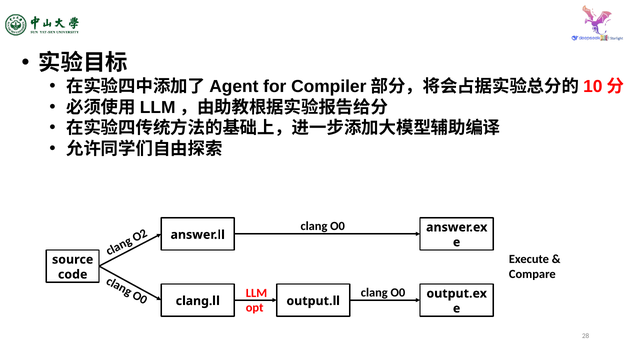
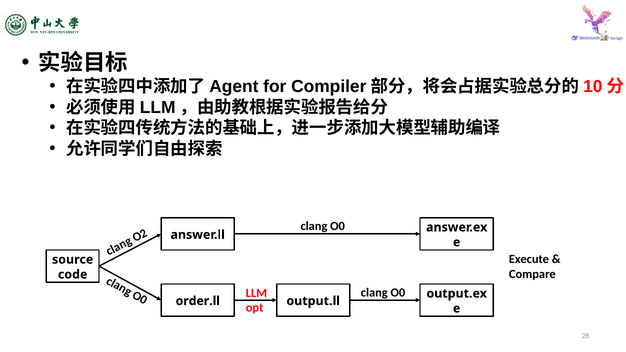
clang.ll: clang.ll -> order.ll
